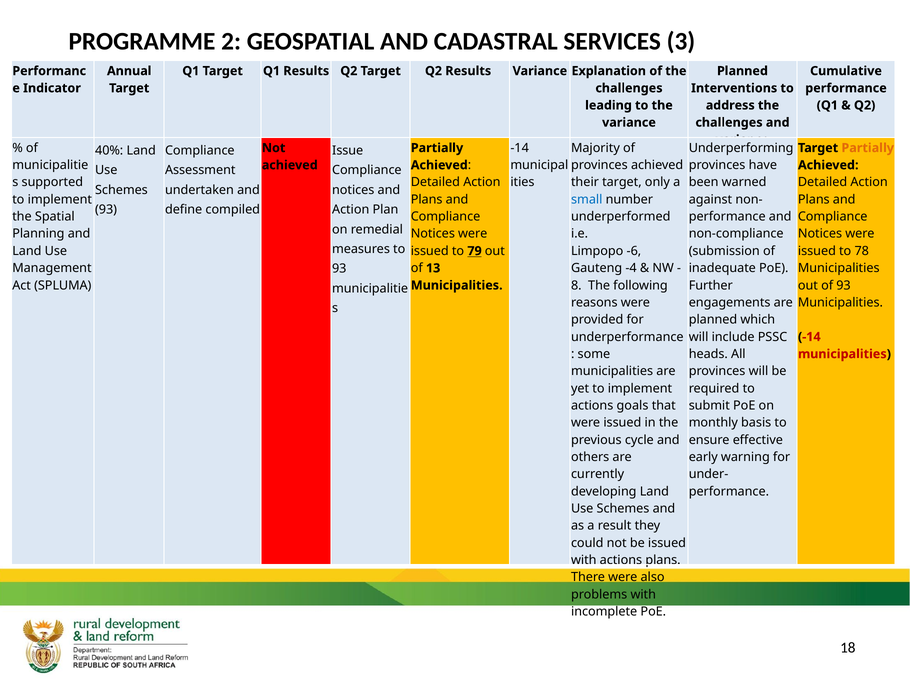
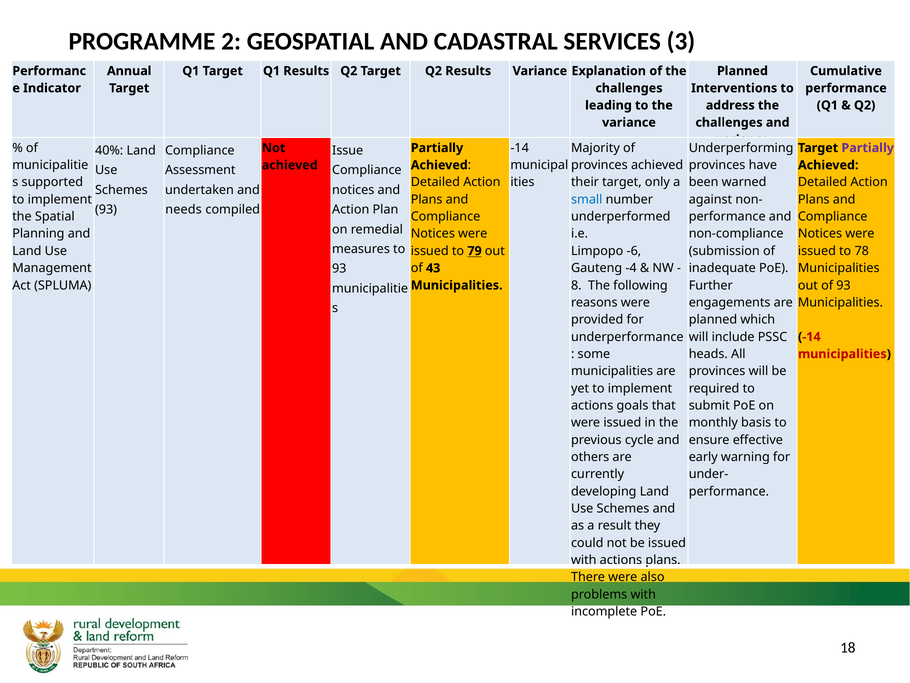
Partially at (868, 148) colour: orange -> purple
define: define -> needs
13: 13 -> 43
